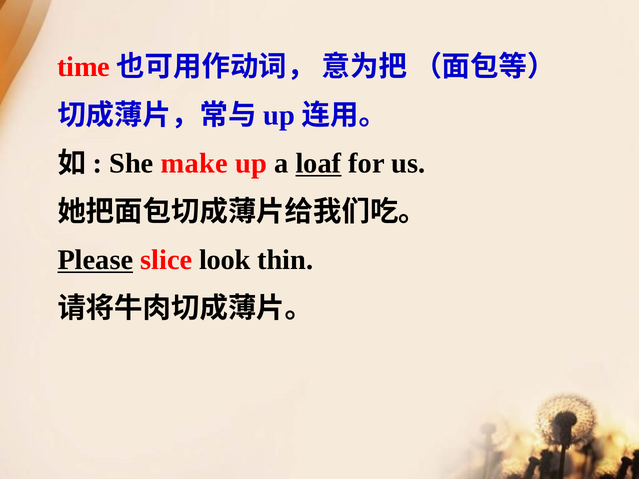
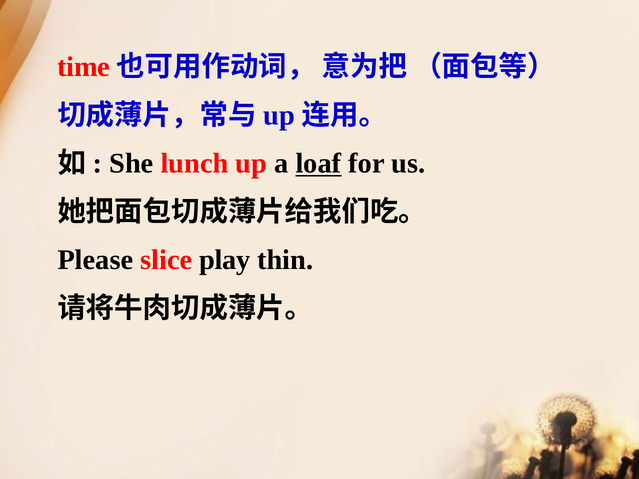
make: make -> lunch
Please underline: present -> none
look: look -> play
